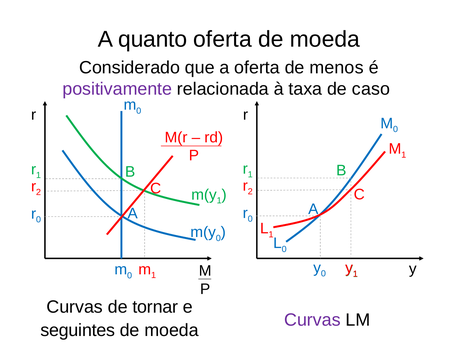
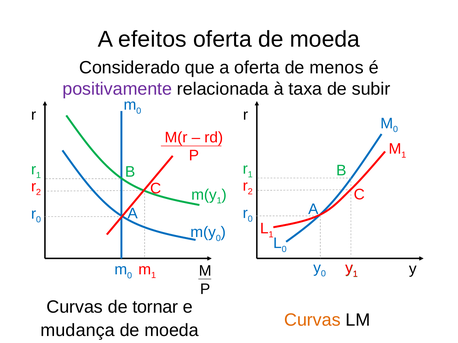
quanto: quanto -> efeitos
caso: caso -> subir
Curvas at (312, 320) colour: purple -> orange
seguintes: seguintes -> mudança
